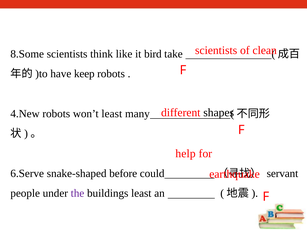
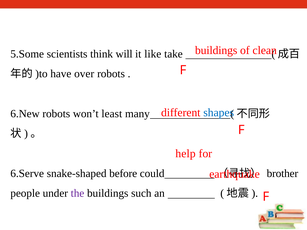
scientists at (216, 50): scientists -> buildings
8.Some: 8.Some -> 5.Some
like: like -> will
bird: bird -> like
keep: keep -> over
shapes colour: black -> blue
4.New: 4.New -> 6.New
servant: servant -> brother
buildings least: least -> such
